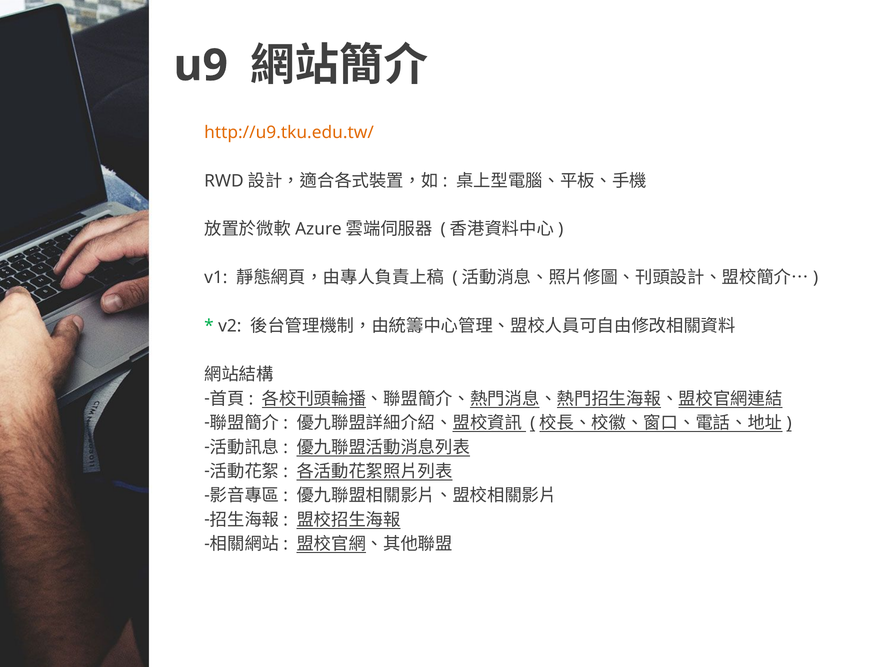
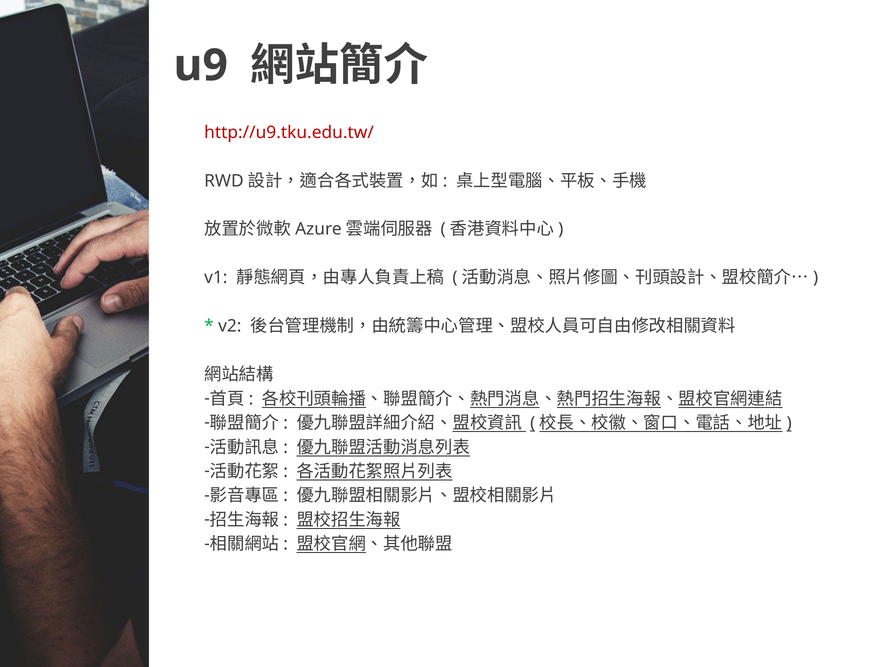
http://u9.tku.edu.tw/ colour: orange -> red
